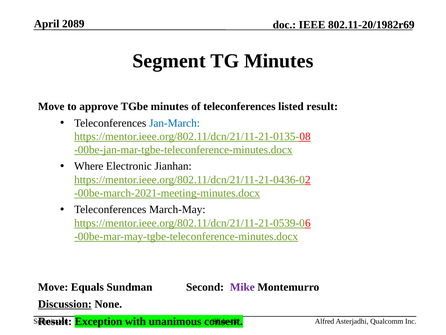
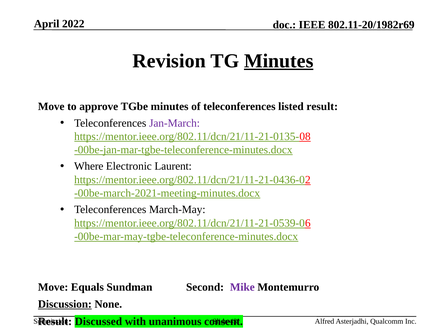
2089: 2089 -> 2022
Segment: Segment -> Revision
Minutes at (279, 61) underline: none -> present
Jan-March colour: blue -> purple
Jianhan: Jianhan -> Laurent
Exception: Exception -> Discussed
